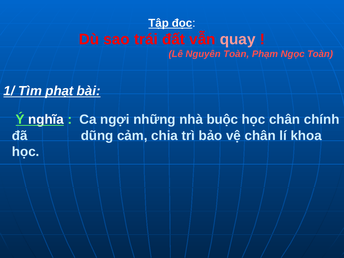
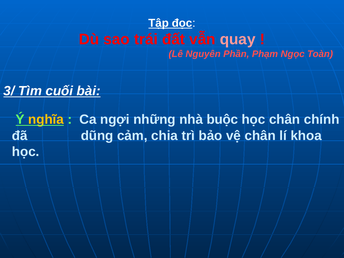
Nguyên Toàn: Toàn -> Phần
1/: 1/ -> 3/
phạt: phạt -> cuối
nghĩa colour: white -> yellow
